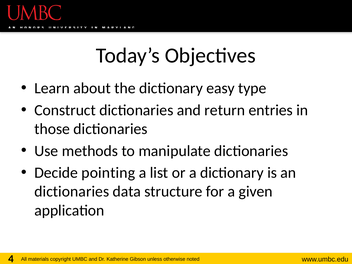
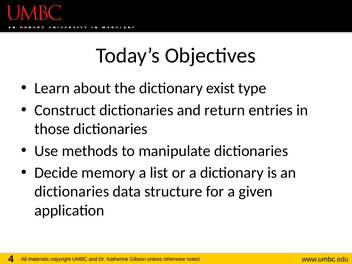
easy: easy -> exist
pointing: pointing -> memory
